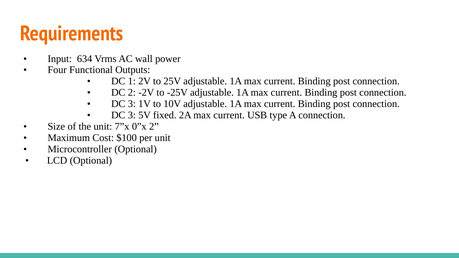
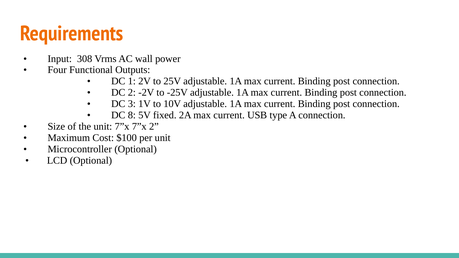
634: 634 -> 308
3 at (132, 115): 3 -> 8
7”x 0”x: 0”x -> 7”x
